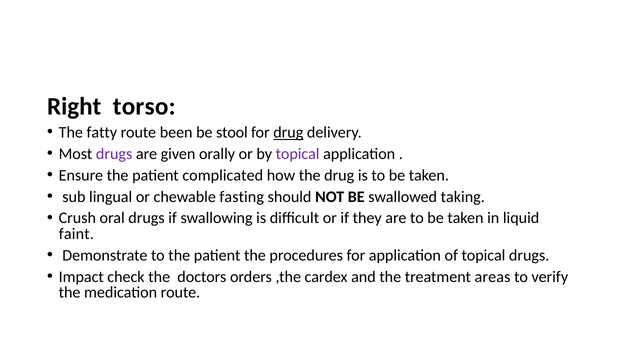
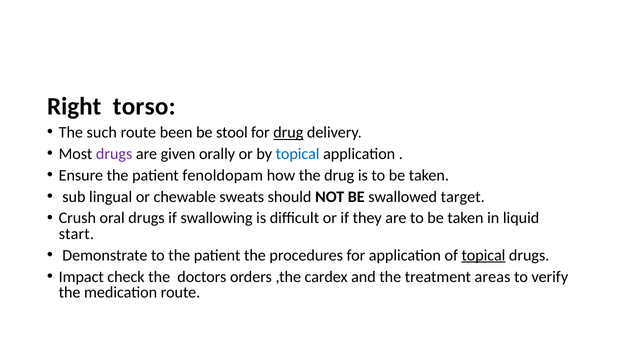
fatty: fatty -> such
topical at (298, 154) colour: purple -> blue
complicated: complicated -> fenoldopam
fasting: fasting -> sweats
taking: taking -> target
faint: faint -> start
topical at (483, 255) underline: none -> present
